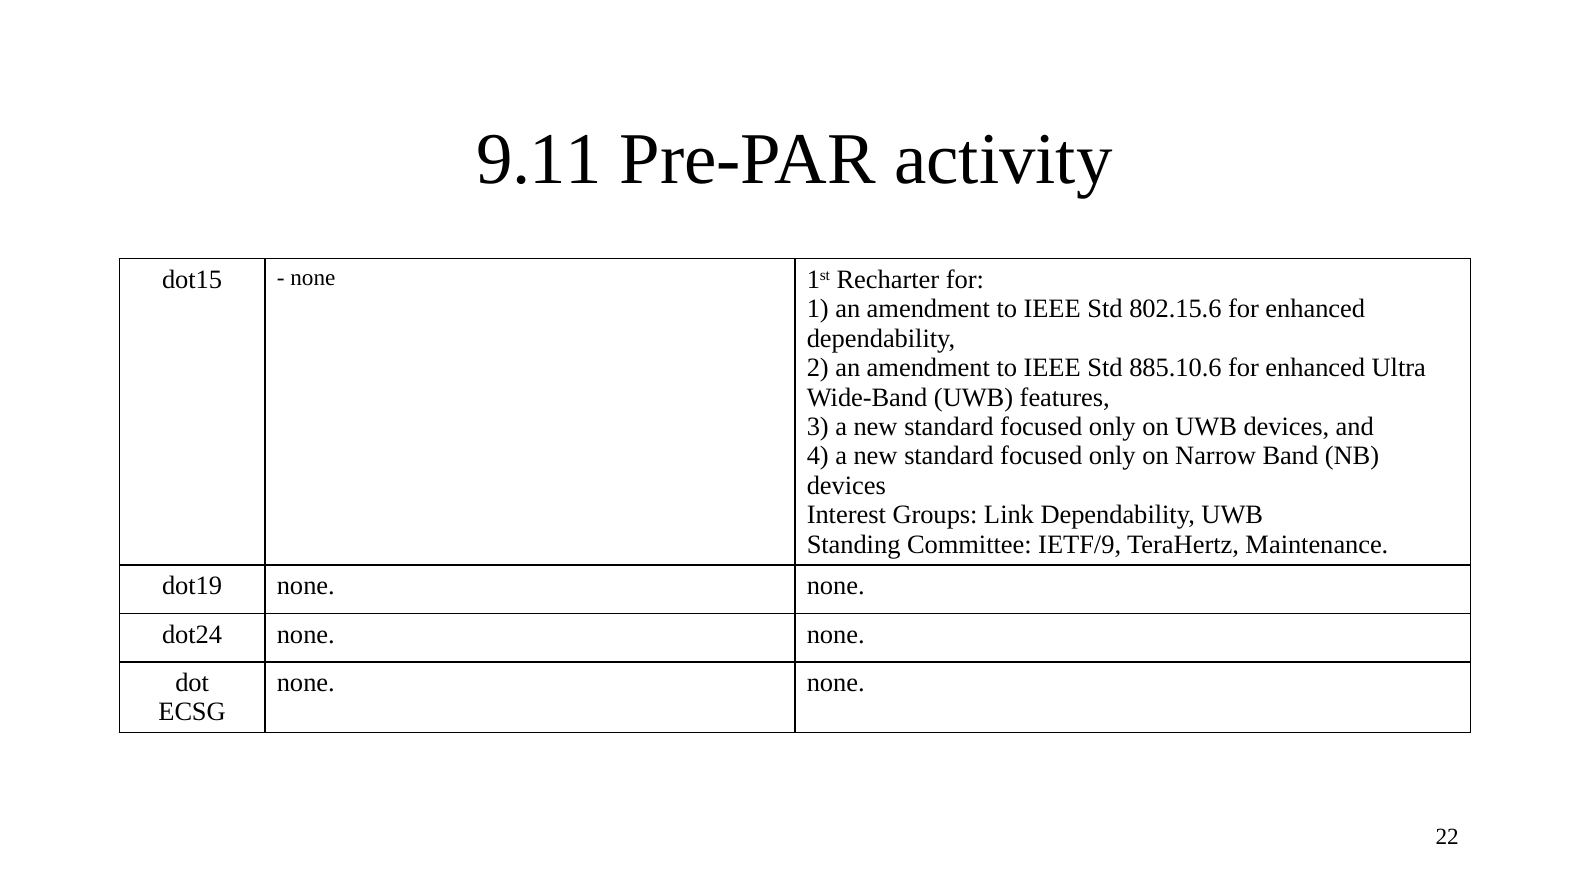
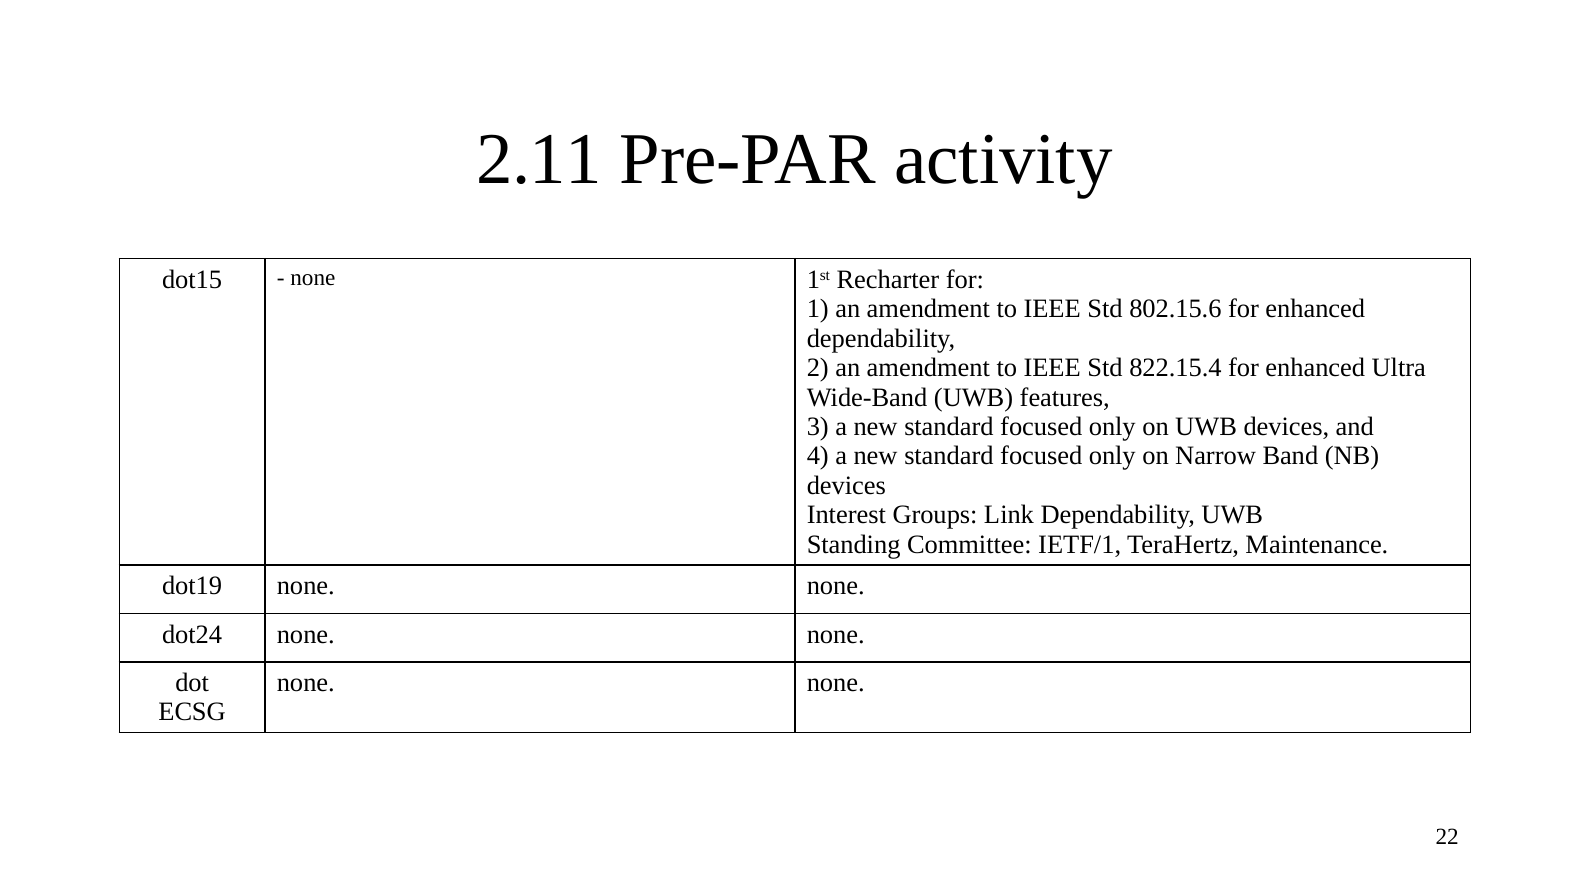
9.11: 9.11 -> 2.11
885.10.6: 885.10.6 -> 822.15.4
IETF/9: IETF/9 -> IETF/1
